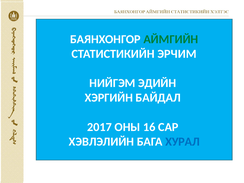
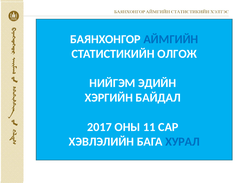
АЙМГИЙН colour: green -> blue
ЭРЧИМ: ЭРЧИМ -> ОЛГОЖ
16: 16 -> 11
